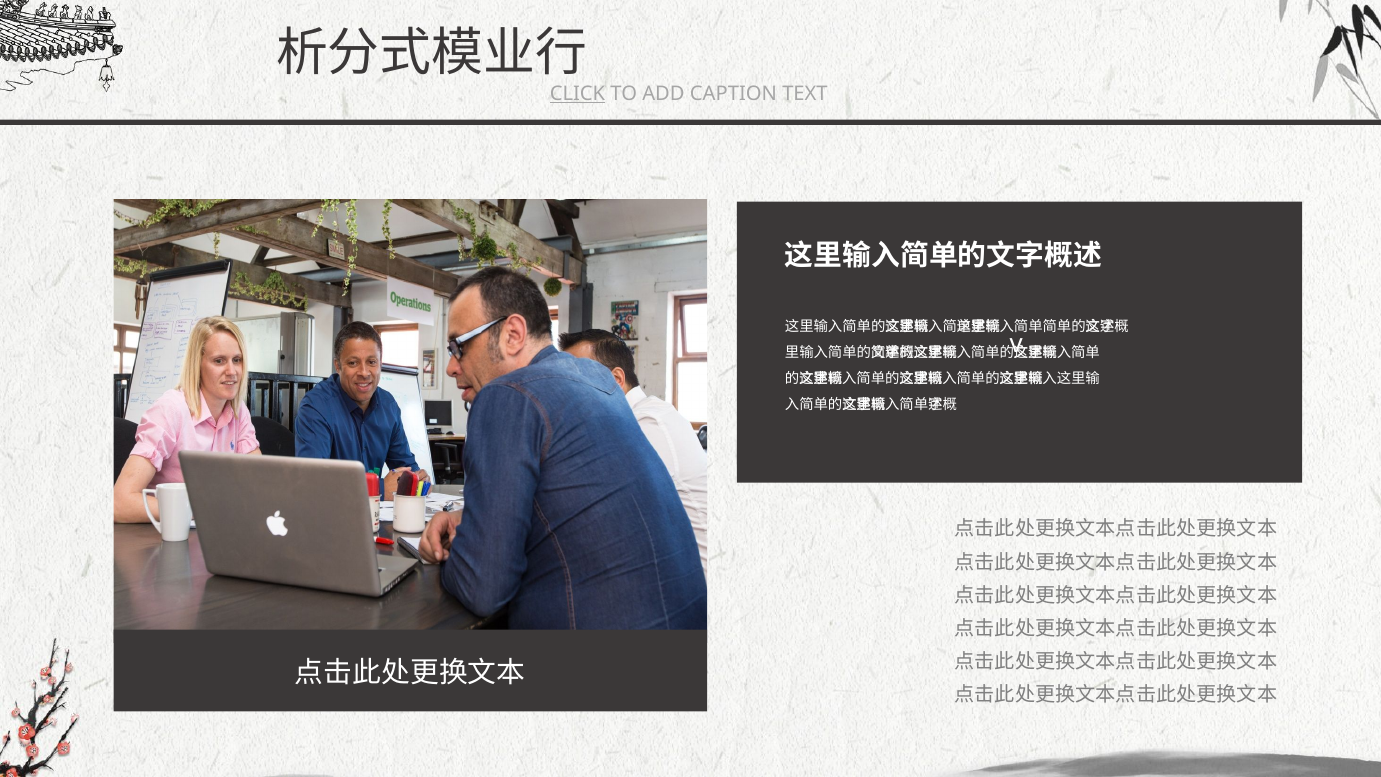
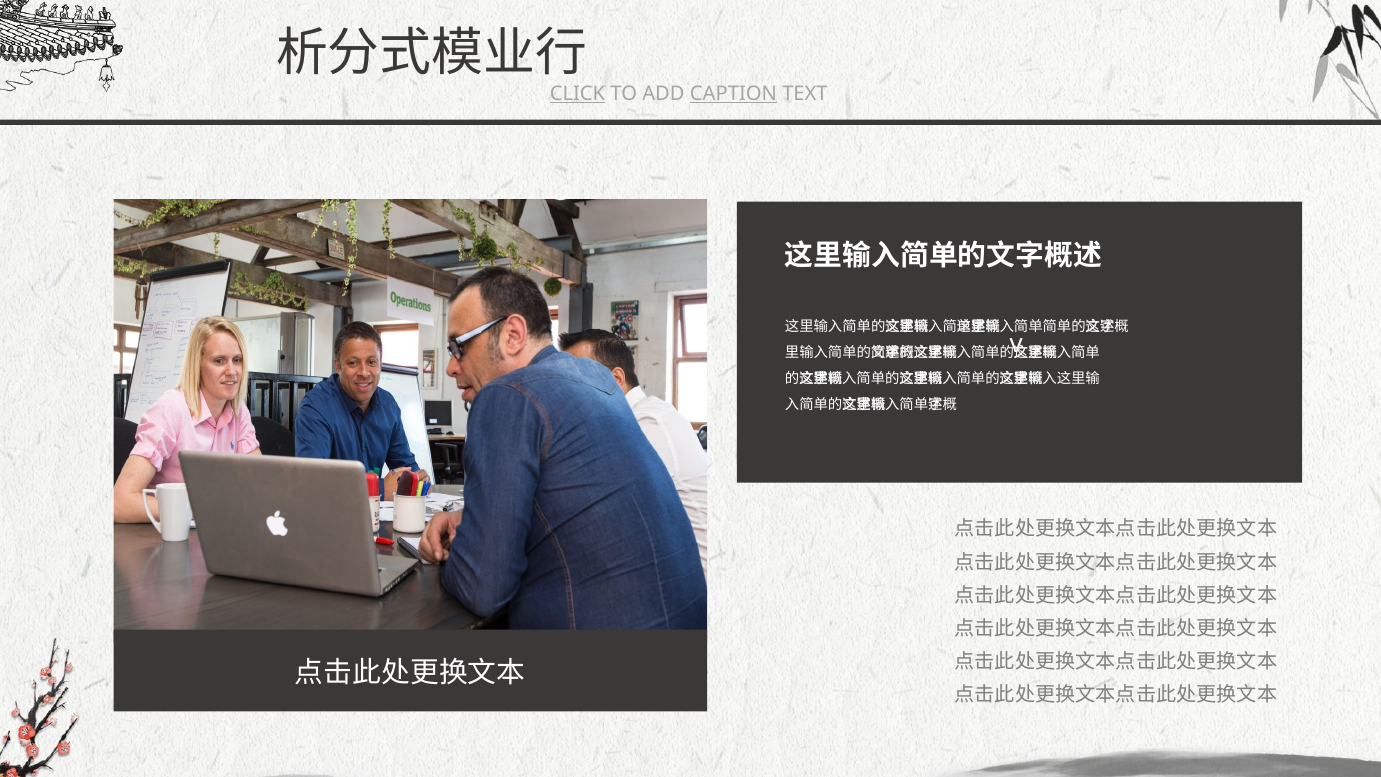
CAPTION underline: none -> present
